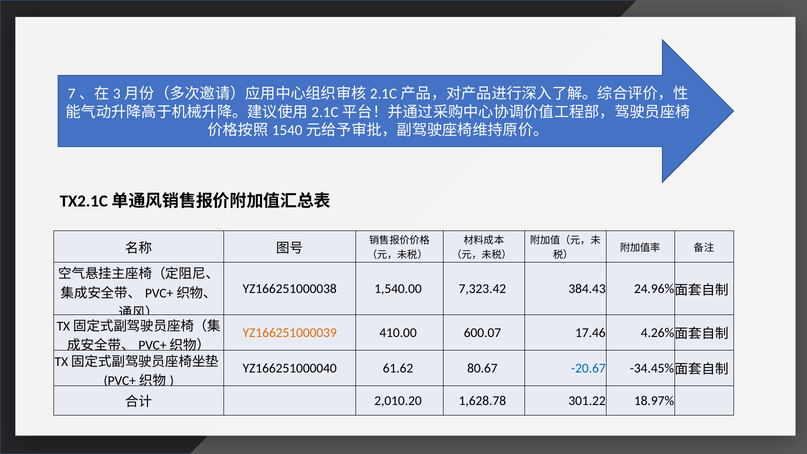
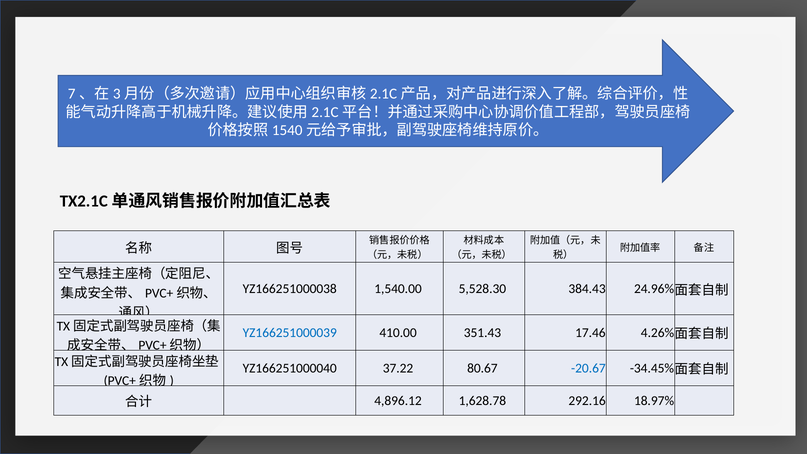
7,323.42: 7,323.42 -> 5,528.30
YZ166251000039 colour: orange -> blue
600.07: 600.07 -> 351.43
61.62: 61.62 -> 37.22
2,010.20: 2,010.20 -> 4,896.12
301.22: 301.22 -> 292.16
